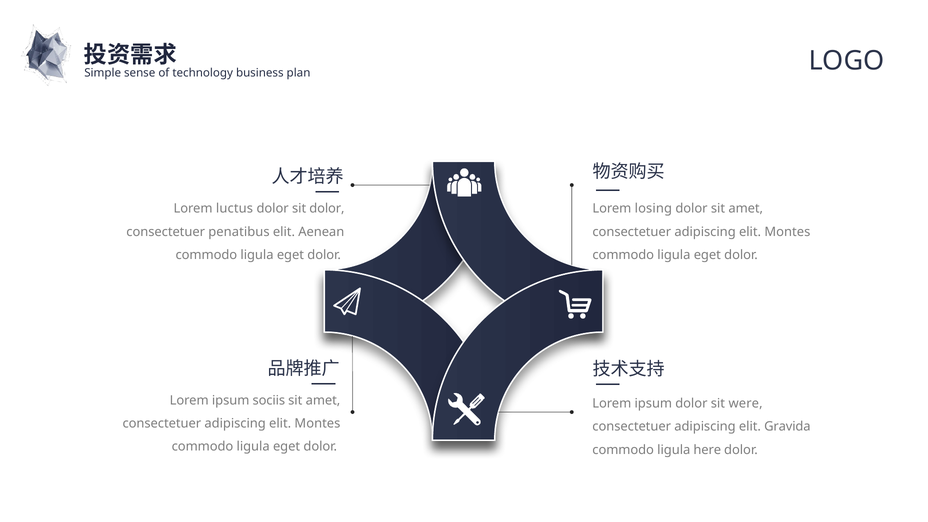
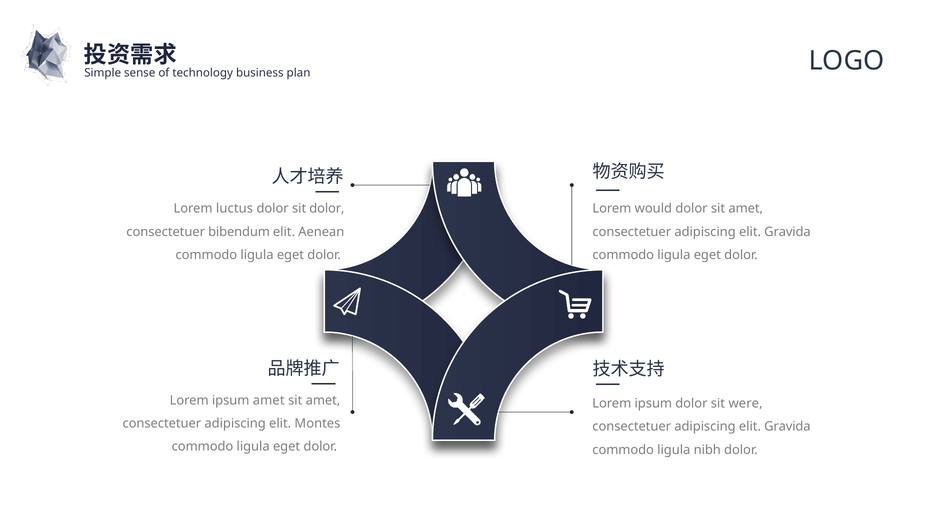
losing: losing -> would
penatibus: penatibus -> bibendum
Montes at (787, 232): Montes -> Gravida
ipsum sociis: sociis -> amet
here: here -> nibh
